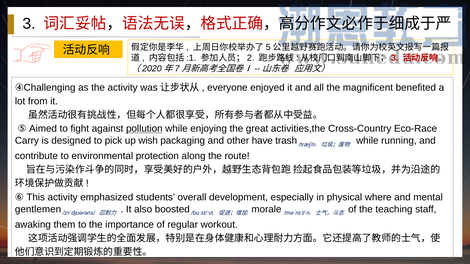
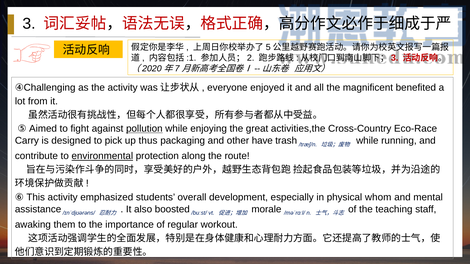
wish: wish -> thus
environmental underline: none -> present
where: where -> whom
gentlemen: gentlemen -> assistance
